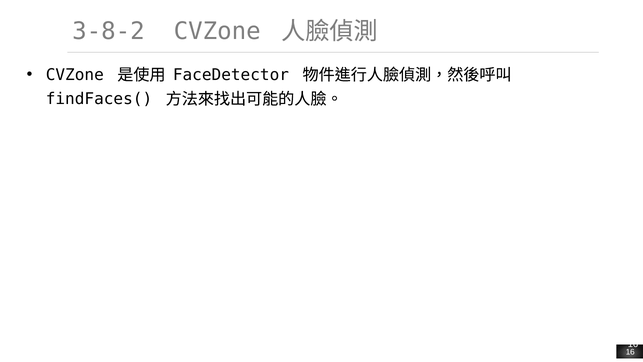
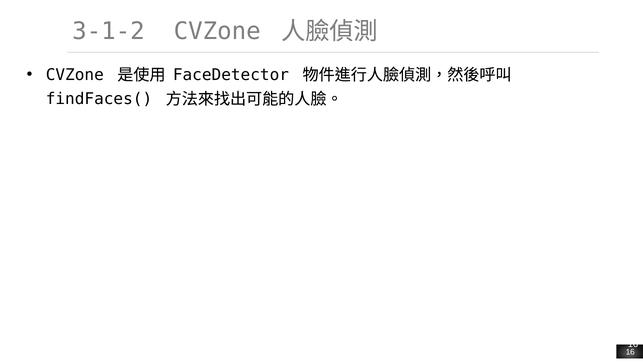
3-8-2: 3-8-2 -> 3-1-2
